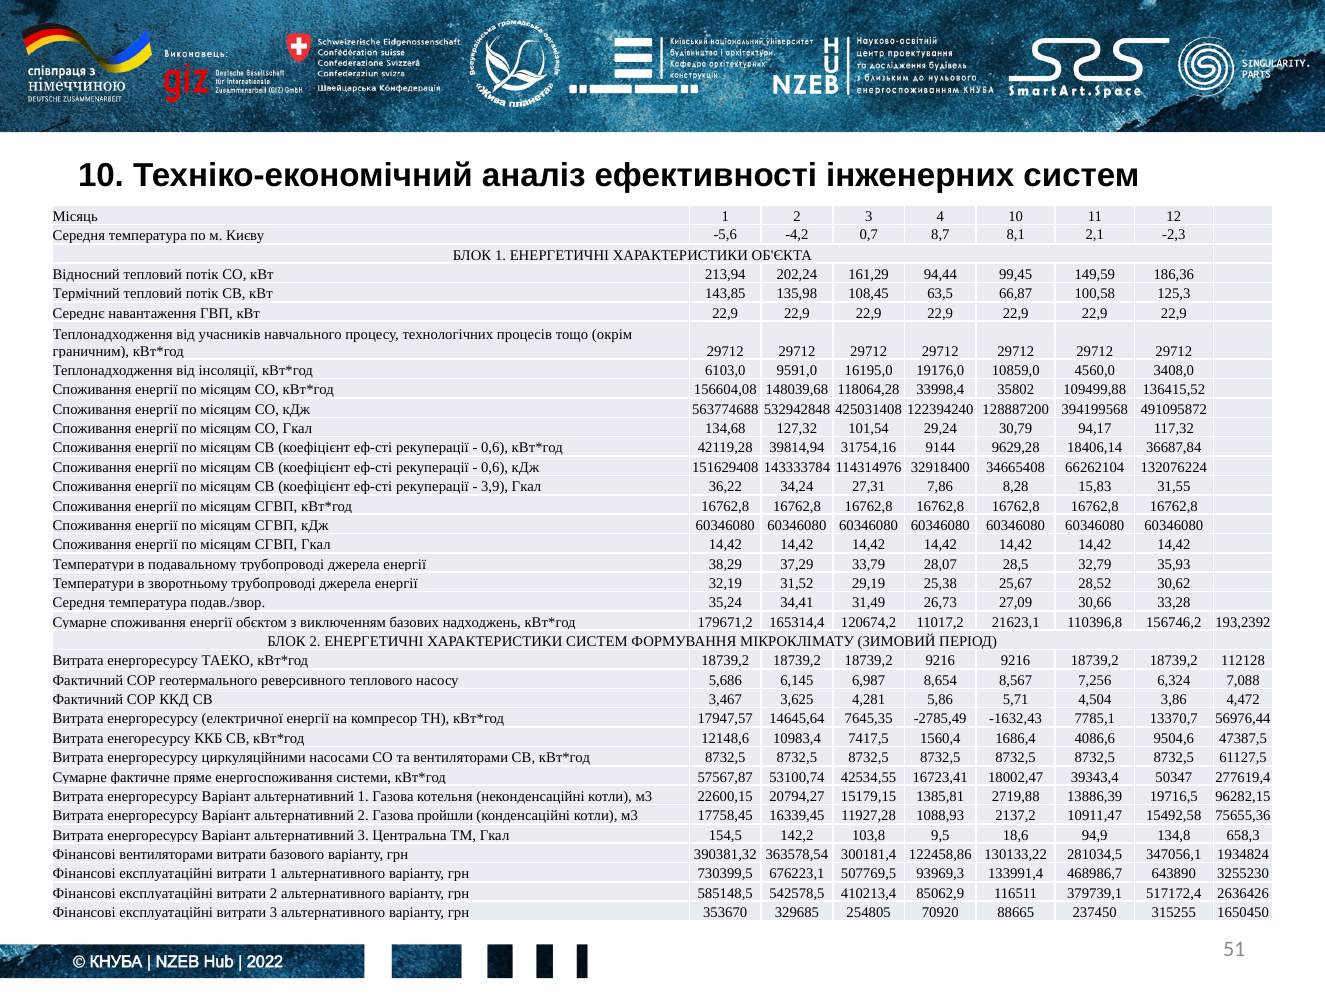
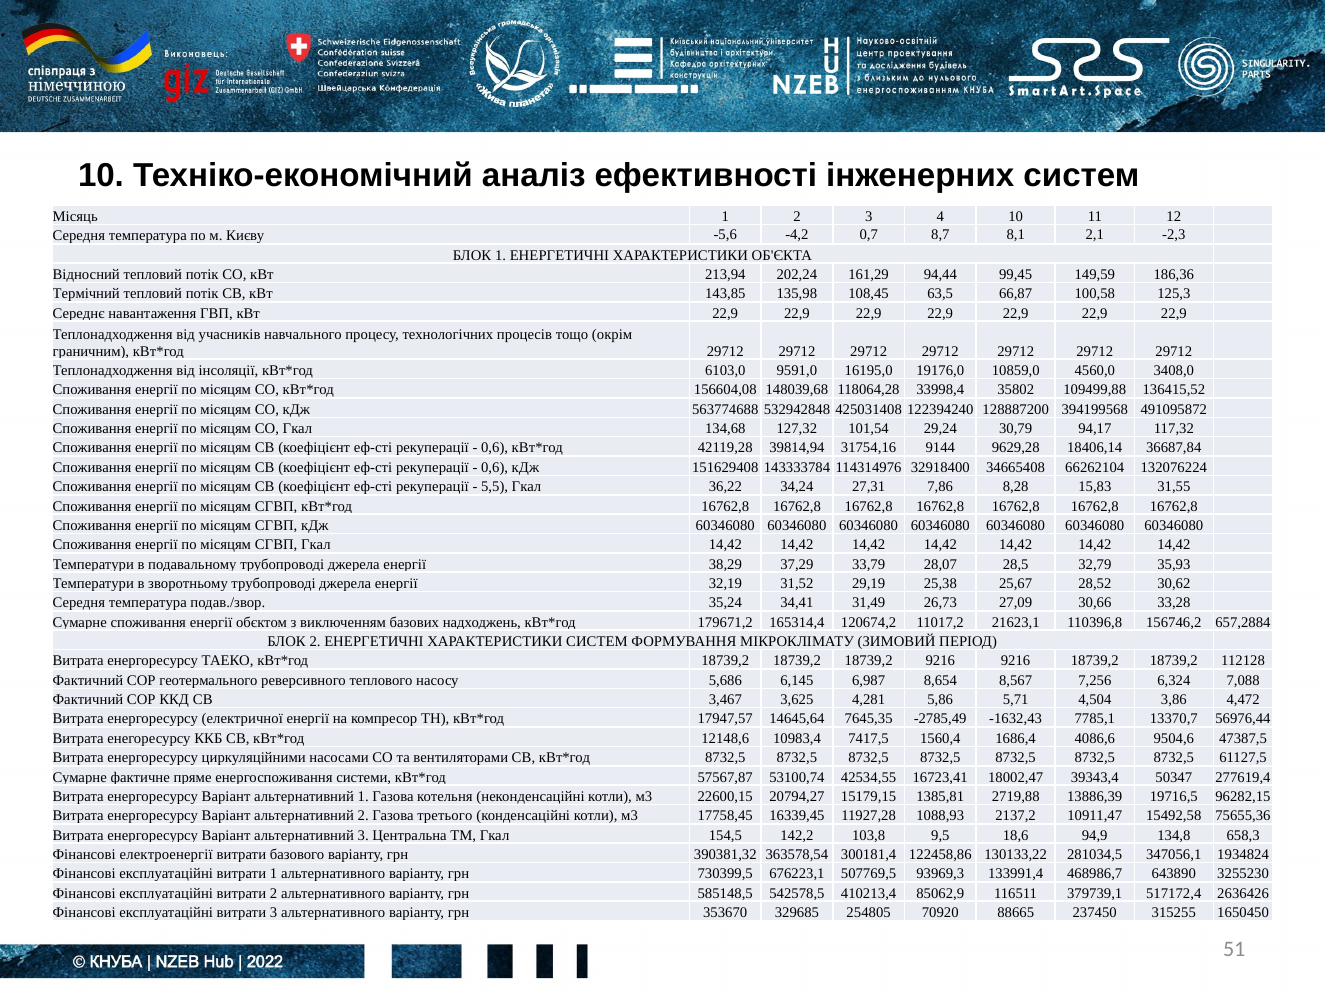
3,9: 3,9 -> 5,5
193,2392: 193,2392 -> 657,2884
пройшли: пройшли -> третього
Фінансові вентиляторами: вентиляторами -> електроенергії
